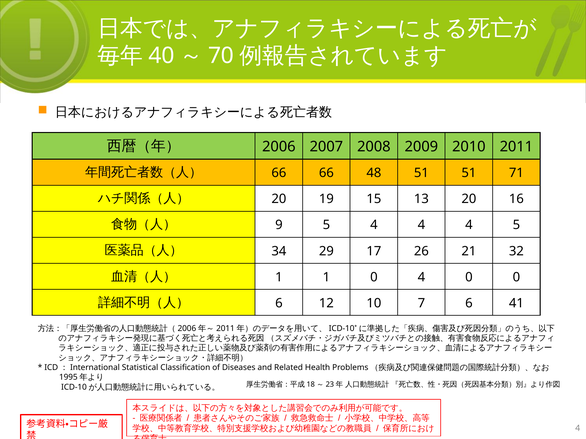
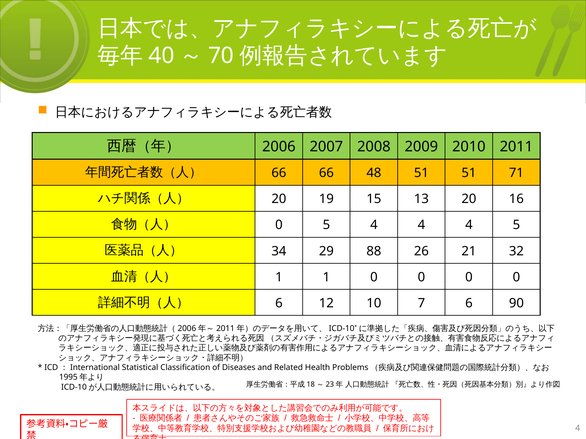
9 at (279, 225): 9 -> 0
17: 17 -> 88
1 0 4: 4 -> 0
41: 41 -> 90
